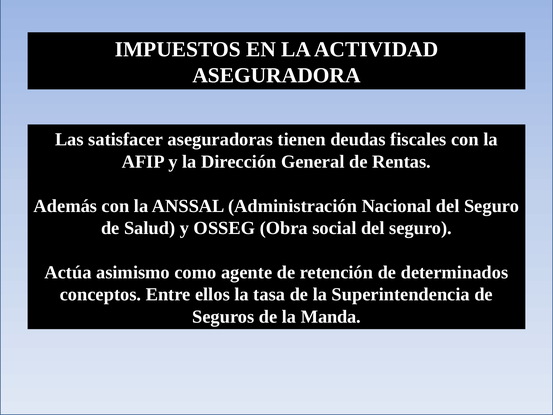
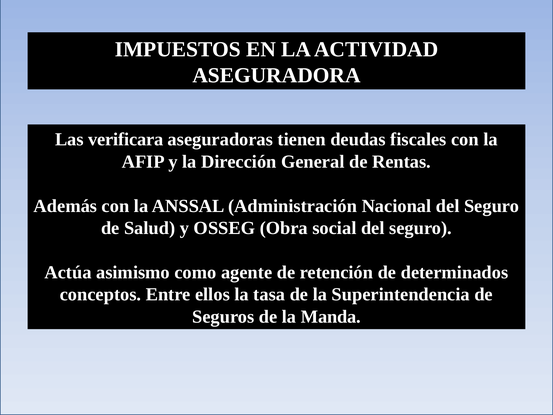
satisfacer: satisfacer -> verificara
